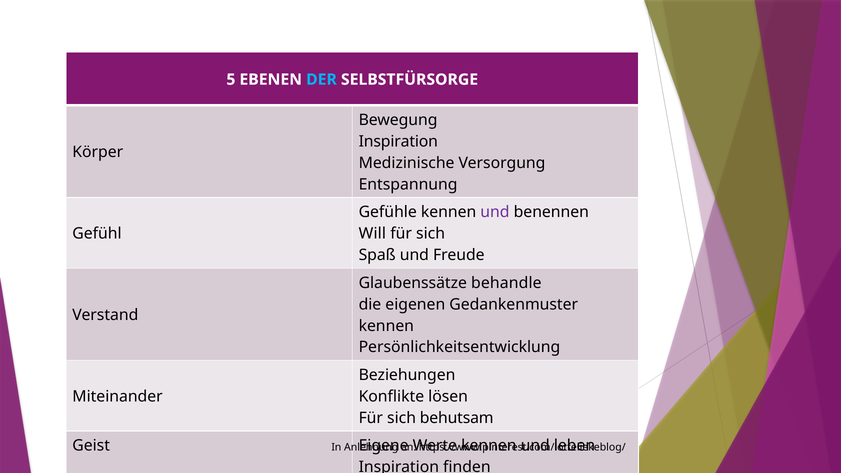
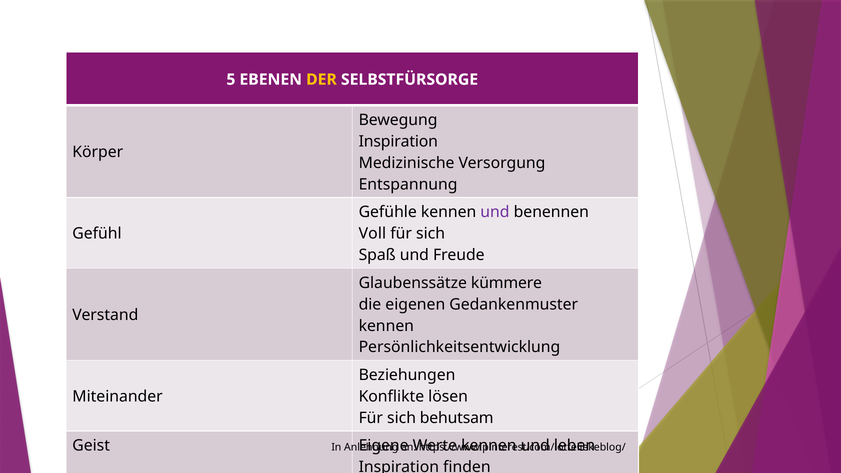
DER colour: light blue -> yellow
Will: Will -> Voll
behandle: behandle -> kümmere
